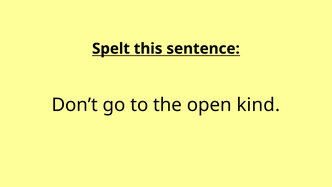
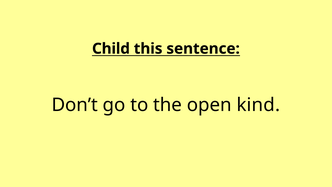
Spelt: Spelt -> Child
